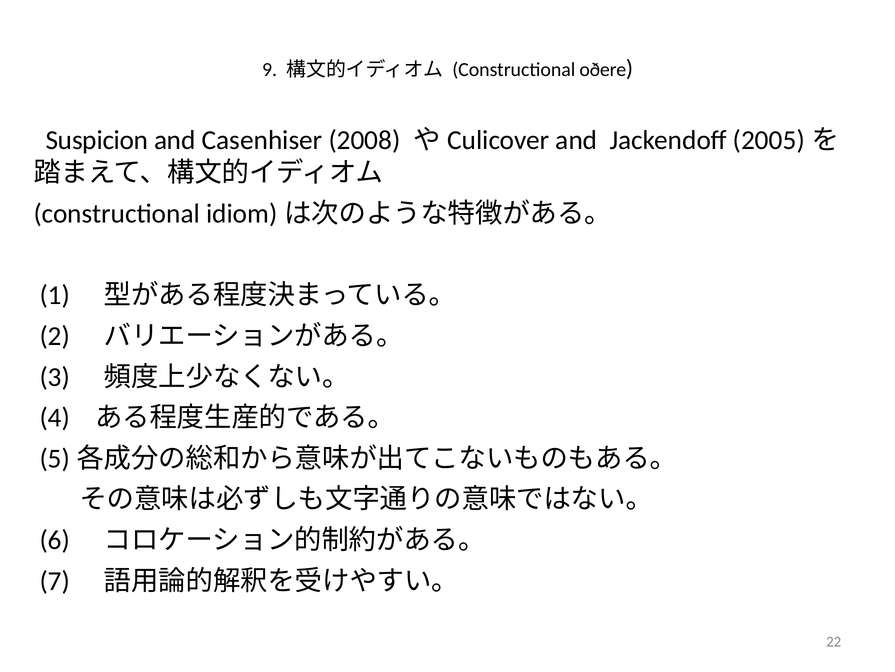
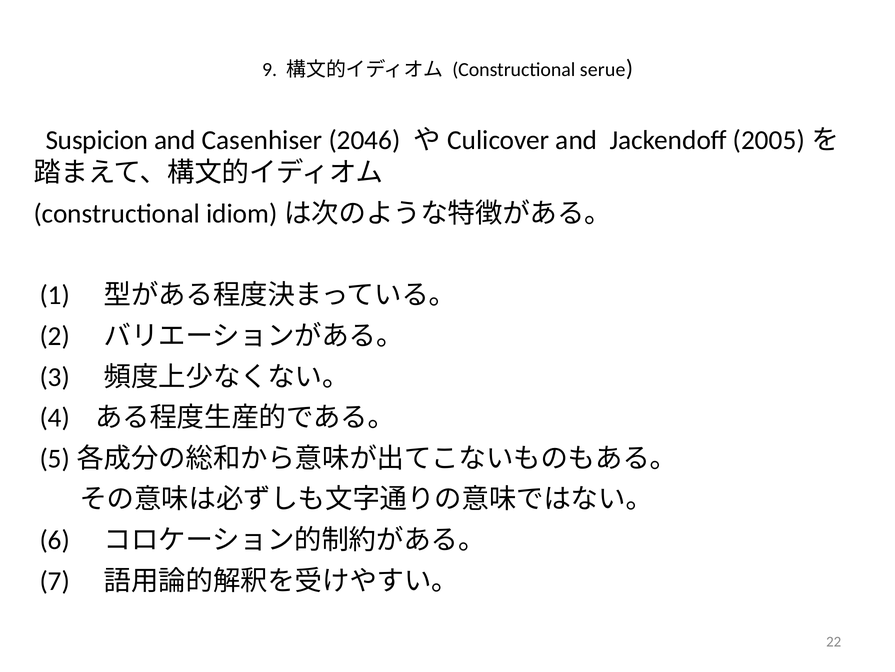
oðere: oðere -> serue
2008: 2008 -> 2046
